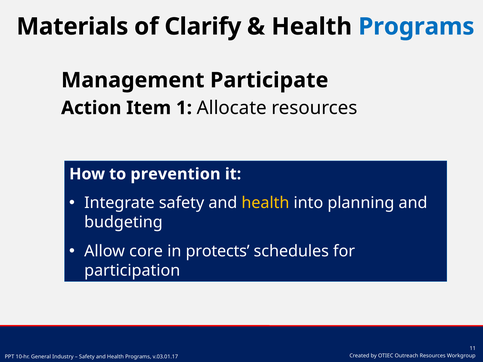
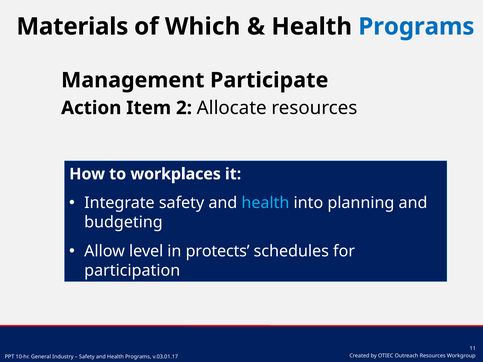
Clarify: Clarify -> Which
1: 1 -> 2
prevention: prevention -> workplaces
health at (265, 203) colour: yellow -> light blue
core: core -> level
